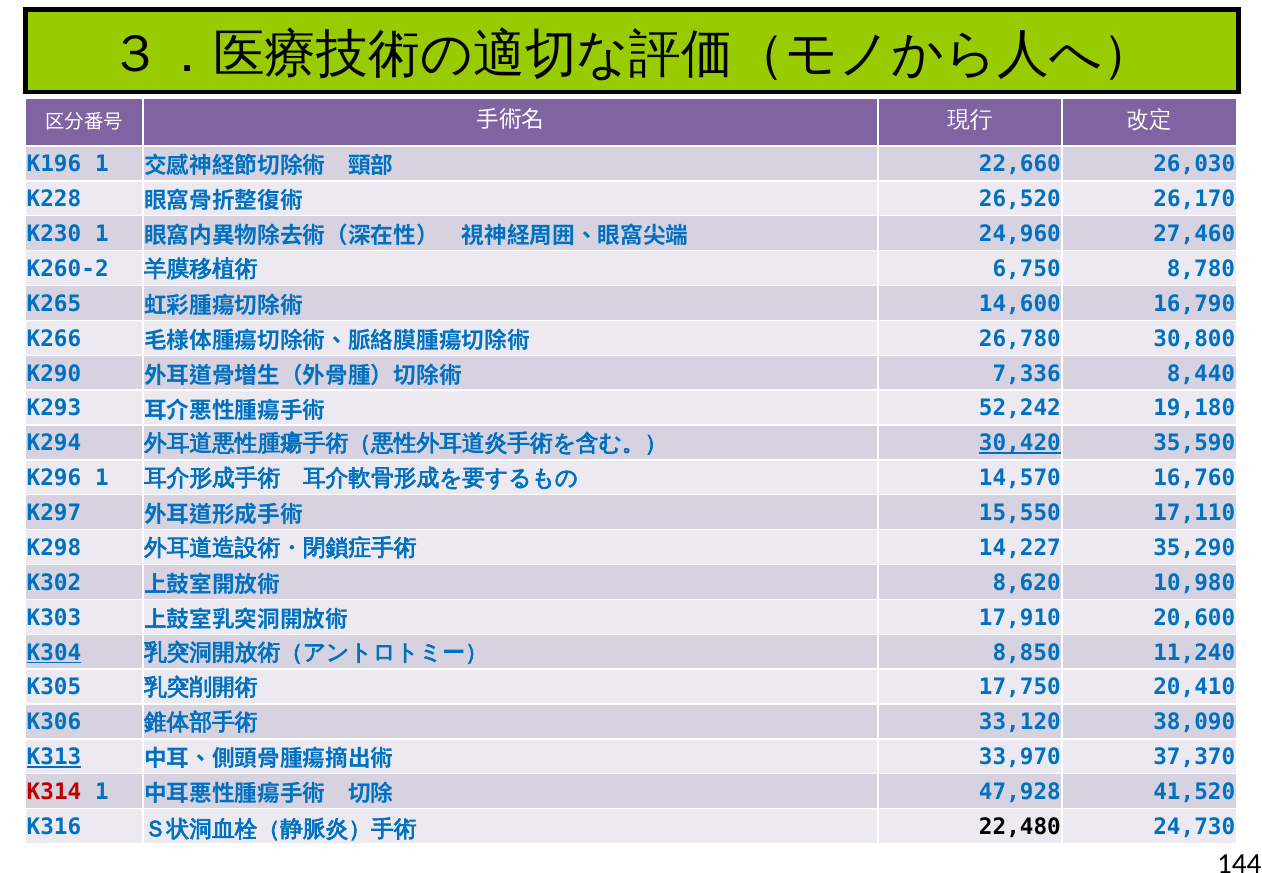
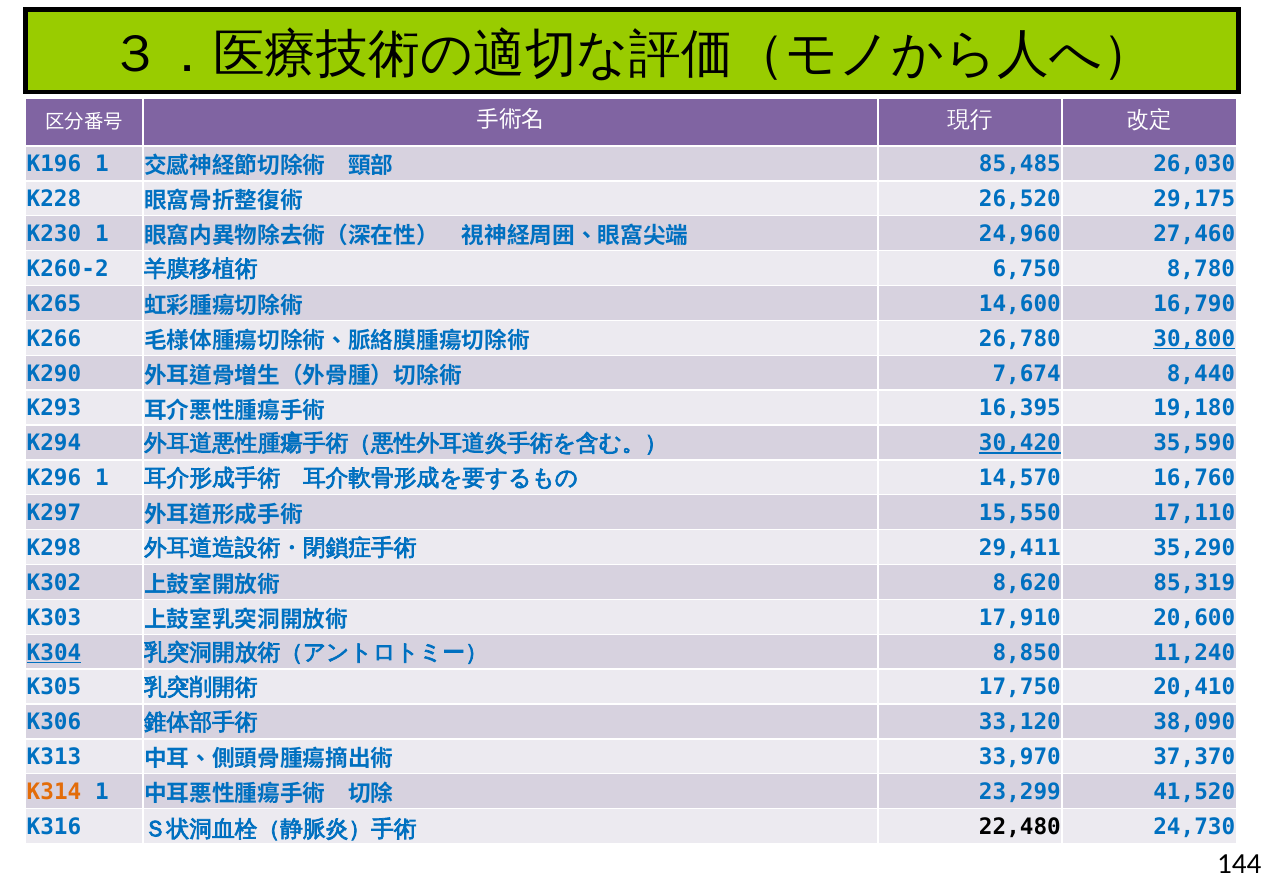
22,660: 22,660 -> 85,485
26,170: 26,170 -> 29,175
30,800 underline: none -> present
7,336: 7,336 -> 7,674
52,242: 52,242 -> 16,395
14,227: 14,227 -> 29,411
10,980: 10,980 -> 85,319
K313 underline: present -> none
K314 colour: red -> orange
47,928: 47,928 -> 23,299
